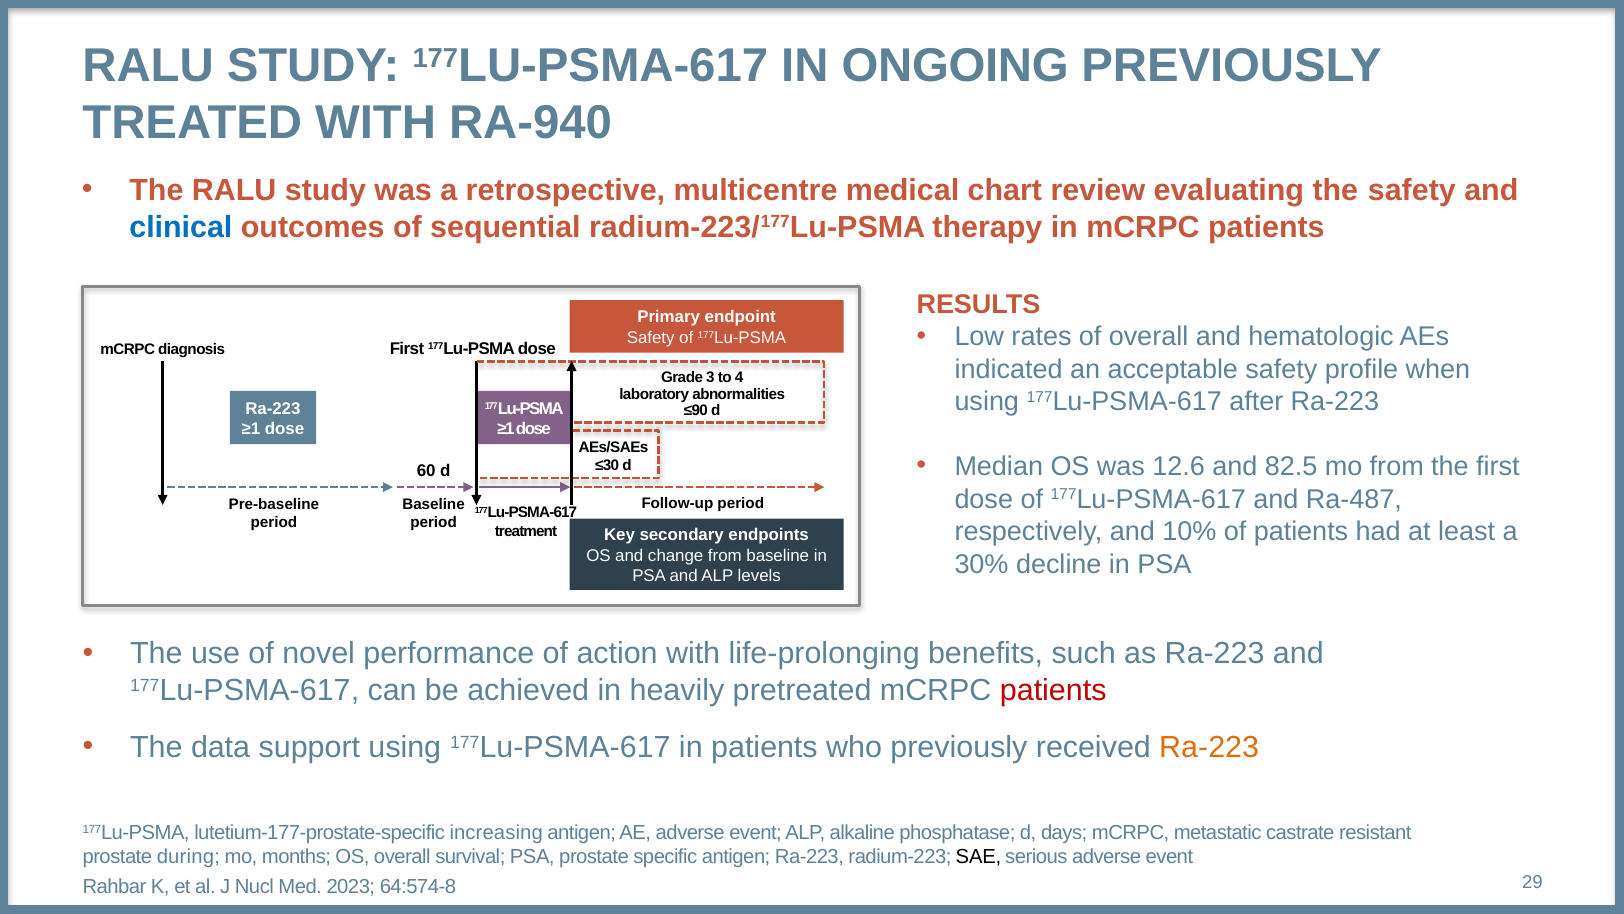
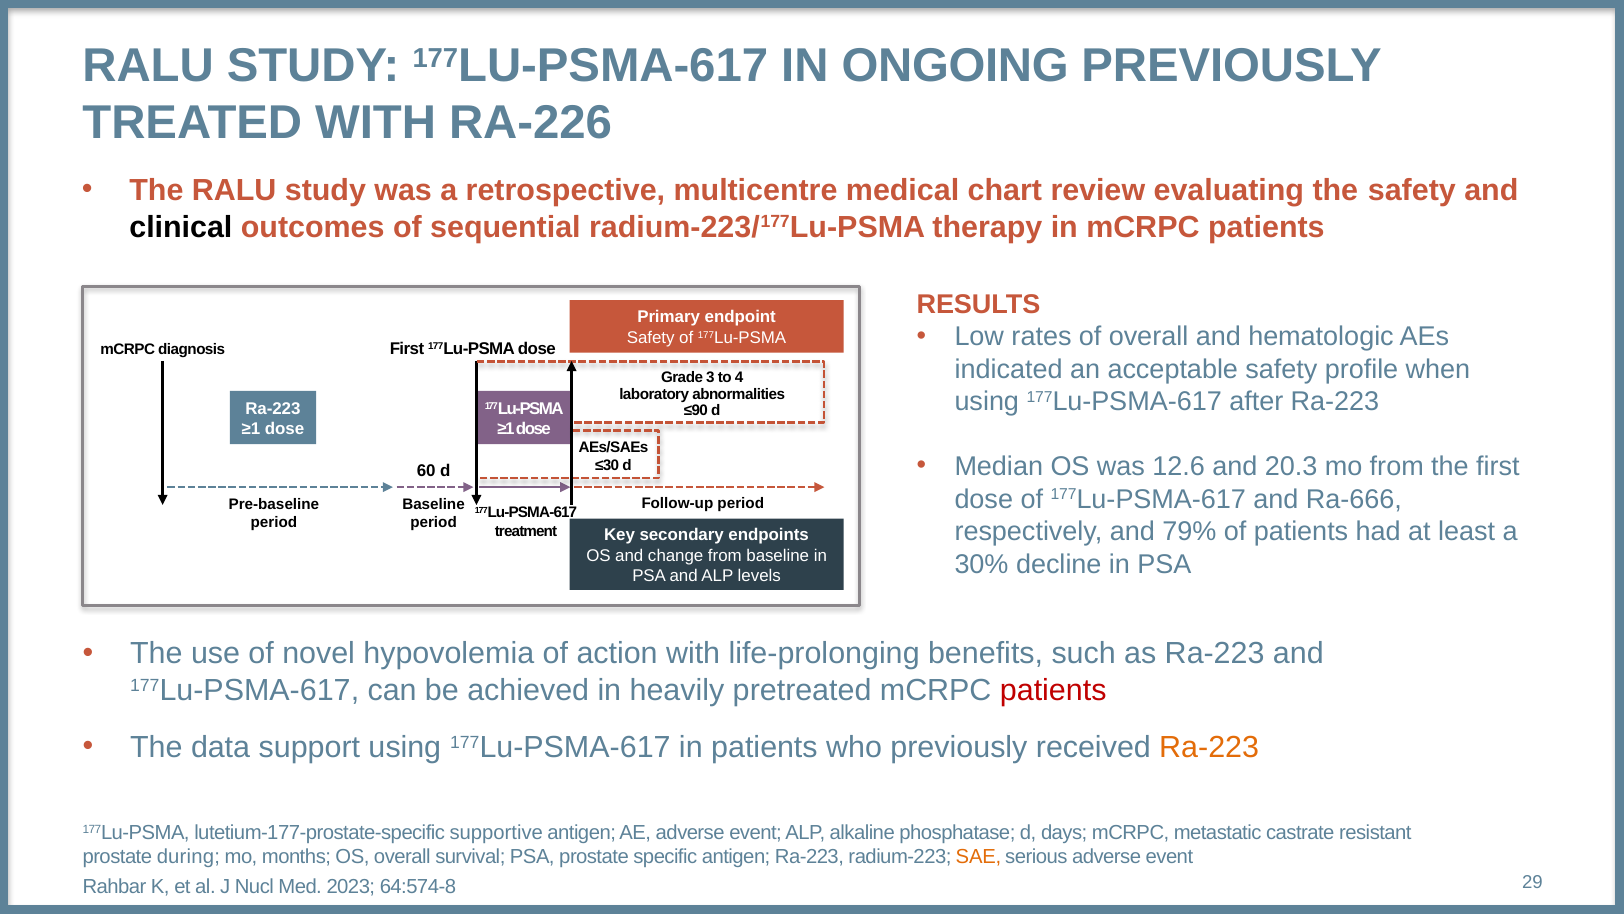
RA-940: RA-940 -> RA-226
clinical colour: blue -> black
82.5: 82.5 -> 20.3
Ra-487: Ra-487 -> Ra-666
10%: 10% -> 79%
performance: performance -> hypovolemia
increasing: increasing -> supportive
SAE colour: black -> orange
